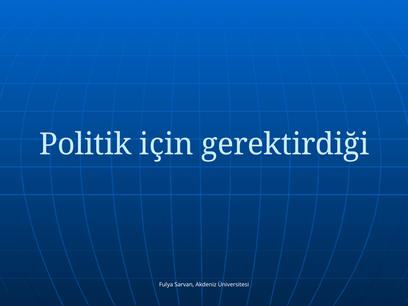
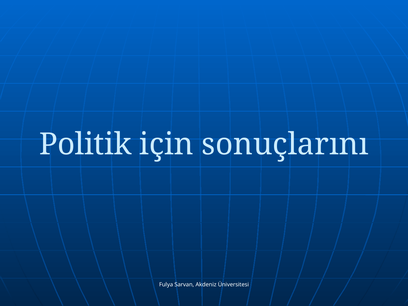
gerektirdiği: gerektirdiği -> sonuçlarını
